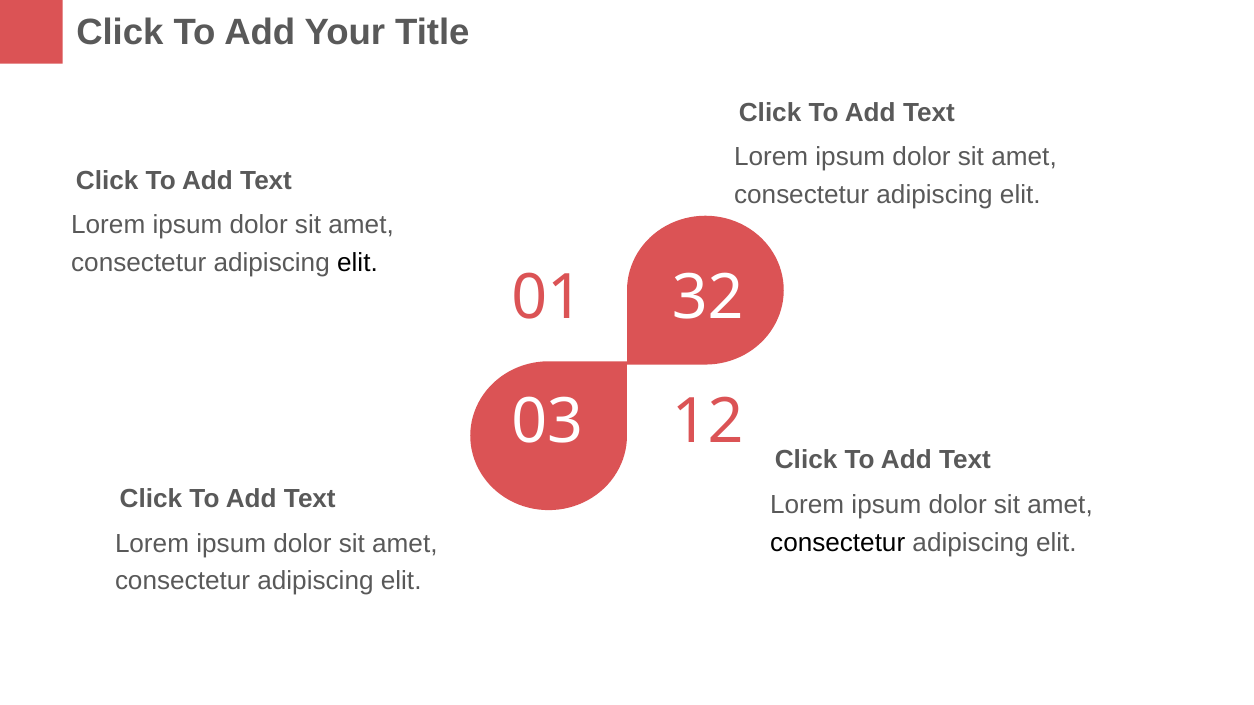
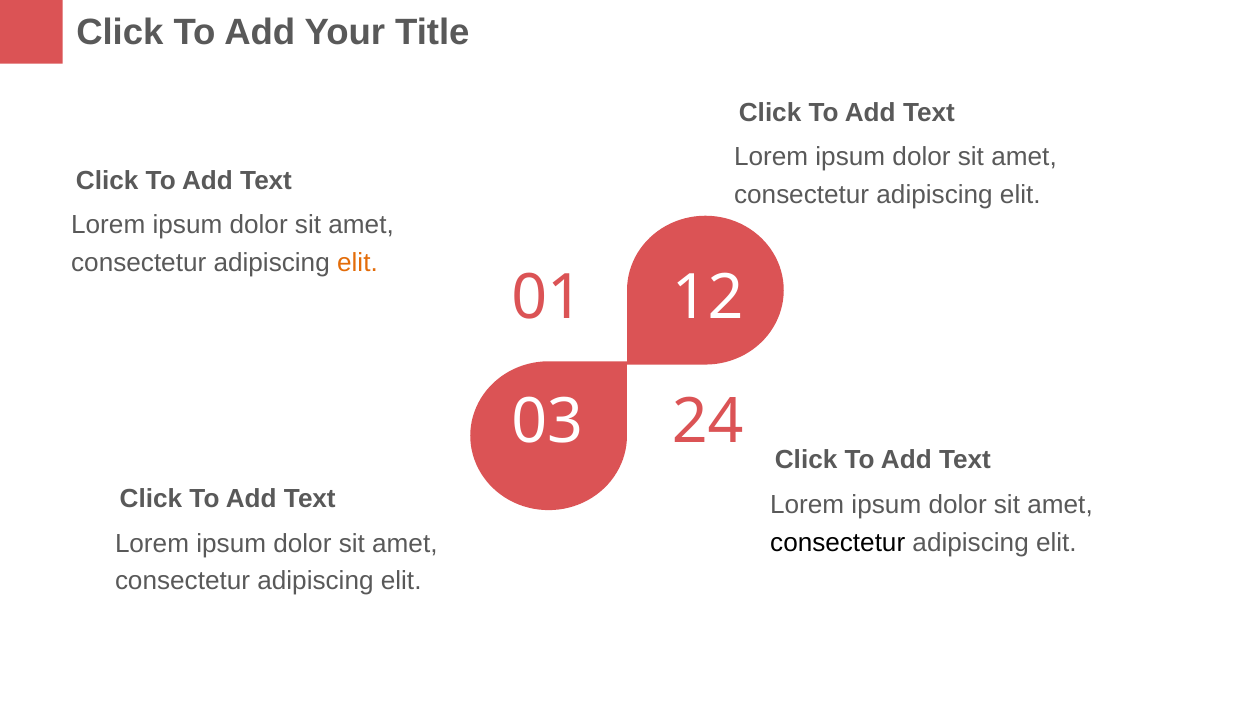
elit at (357, 263) colour: black -> orange
32: 32 -> 12
12: 12 -> 24
